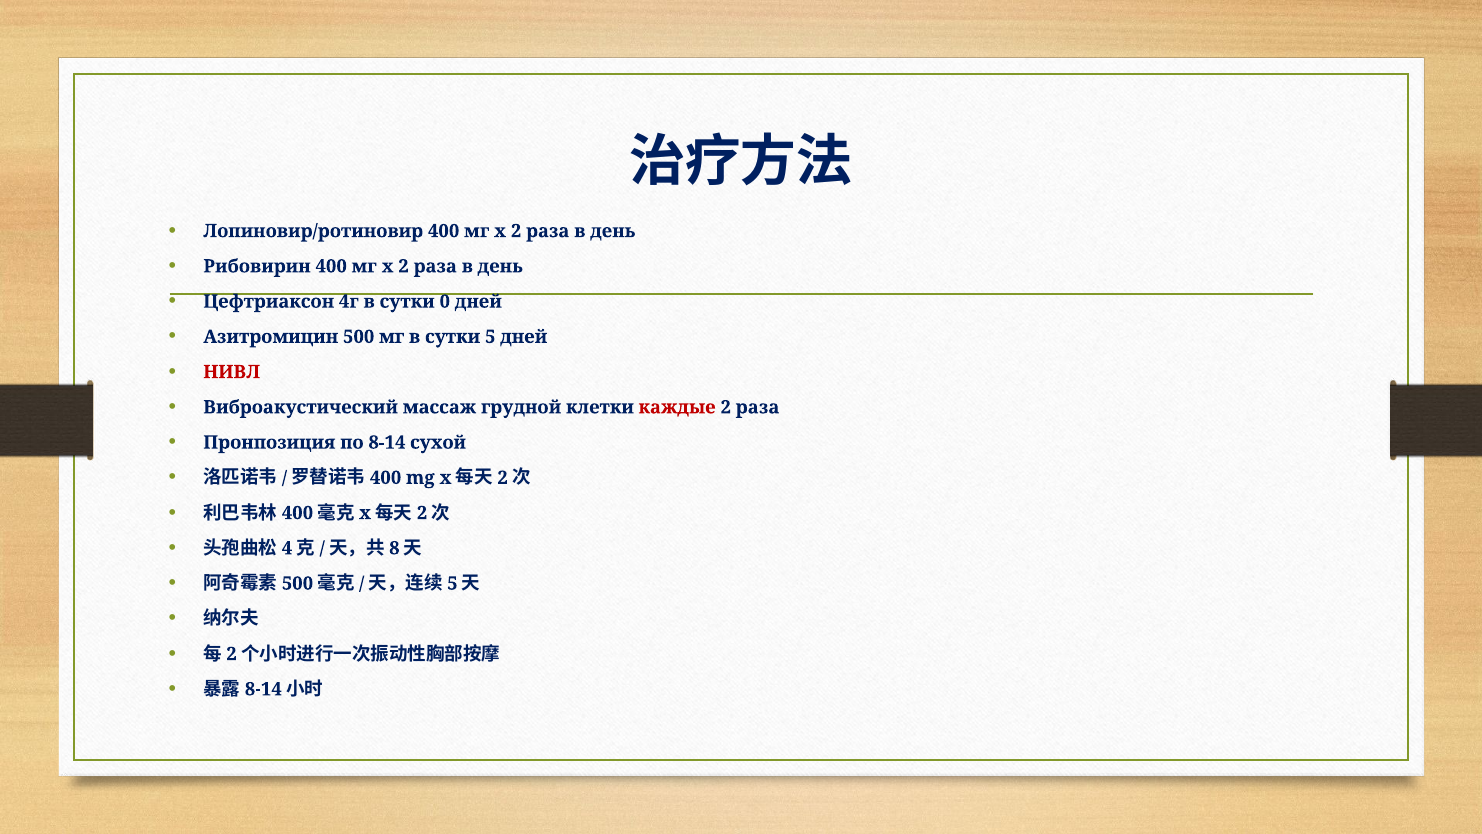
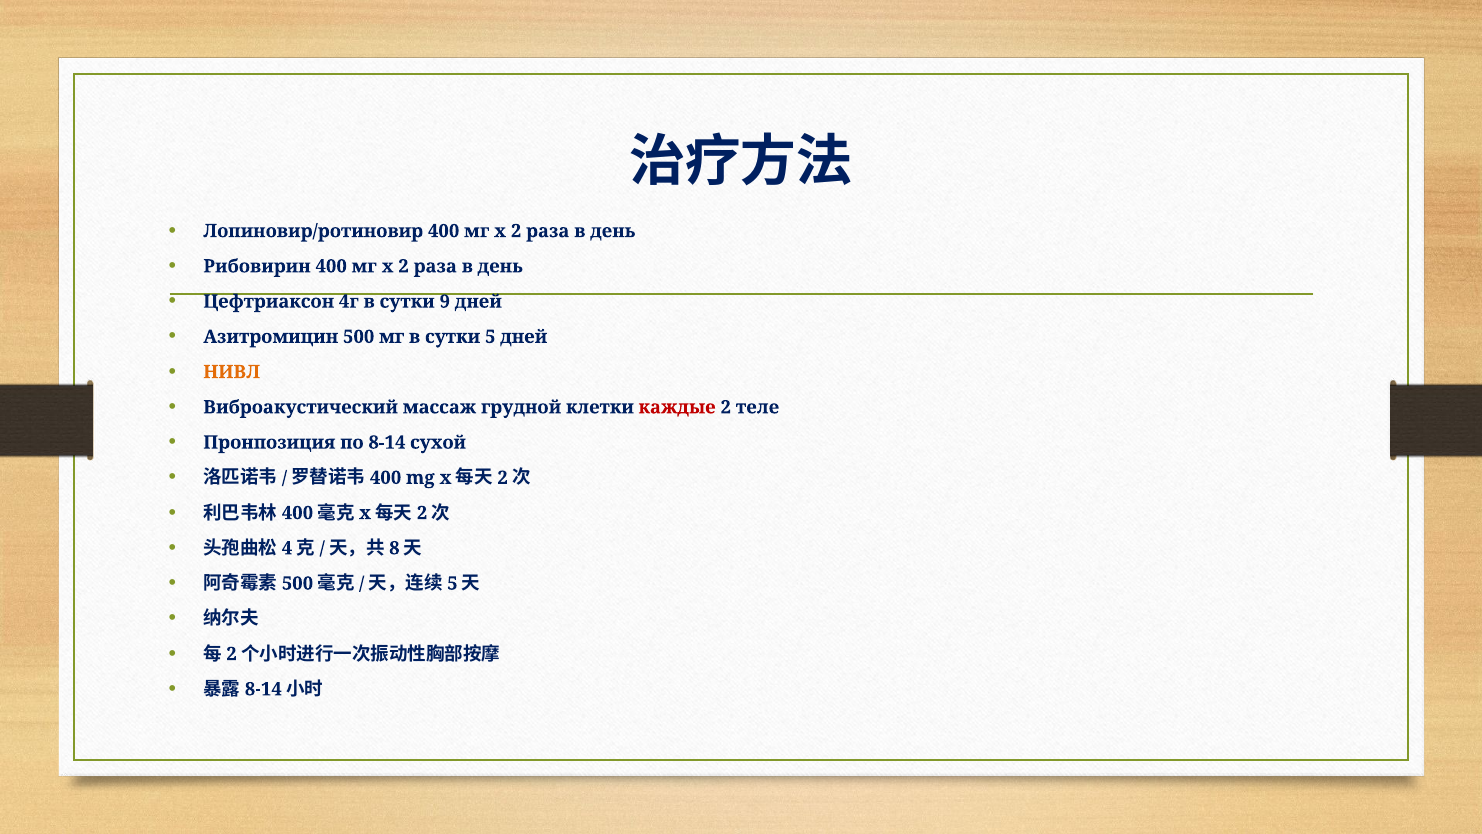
0: 0 -> 9
НИВЛ colour: red -> orange
раза at (758, 407): раза -> теле
